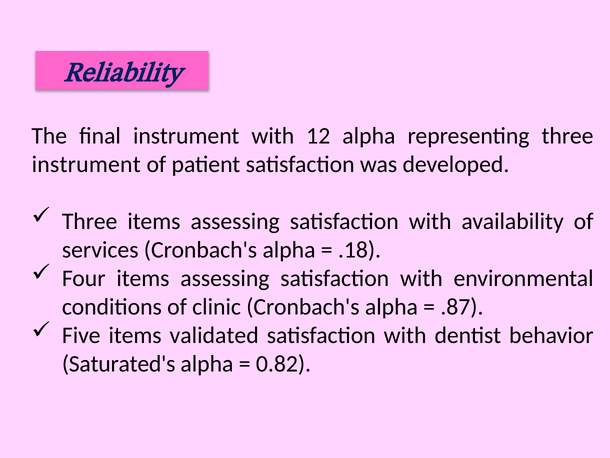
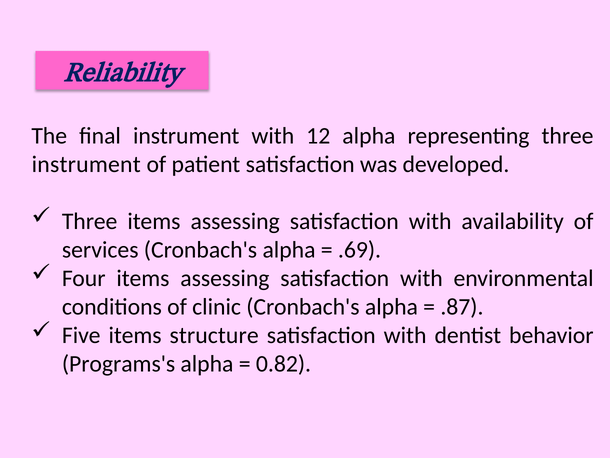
.18: .18 -> .69
validated: validated -> structure
Saturated's: Saturated's -> Programs's
